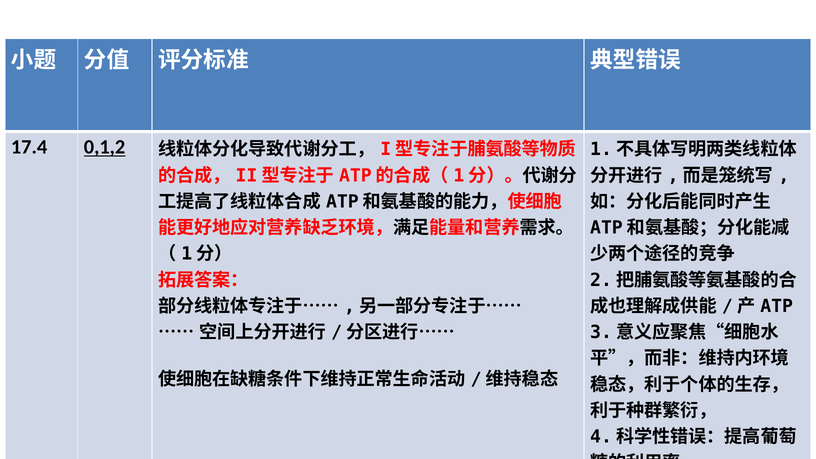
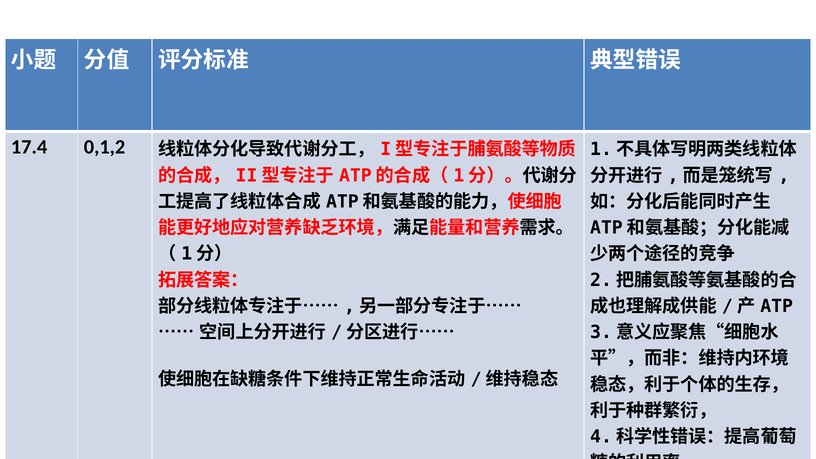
0,1,2 underline: present -> none
